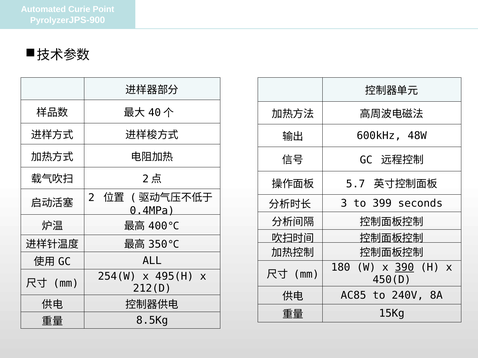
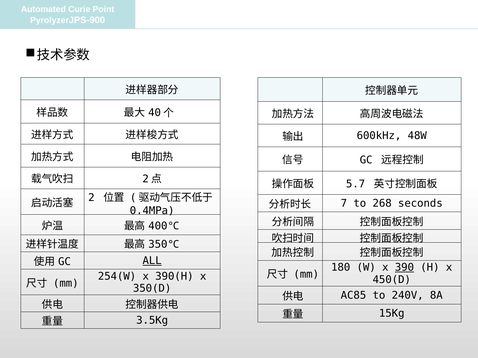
3 at (344, 204): 3 -> 7
399: 399 -> 268
ALL underline: none -> present
495(H: 495(H -> 390(H
212(D: 212(D -> 350(D
8.5Kg: 8.5Kg -> 3.5Kg
